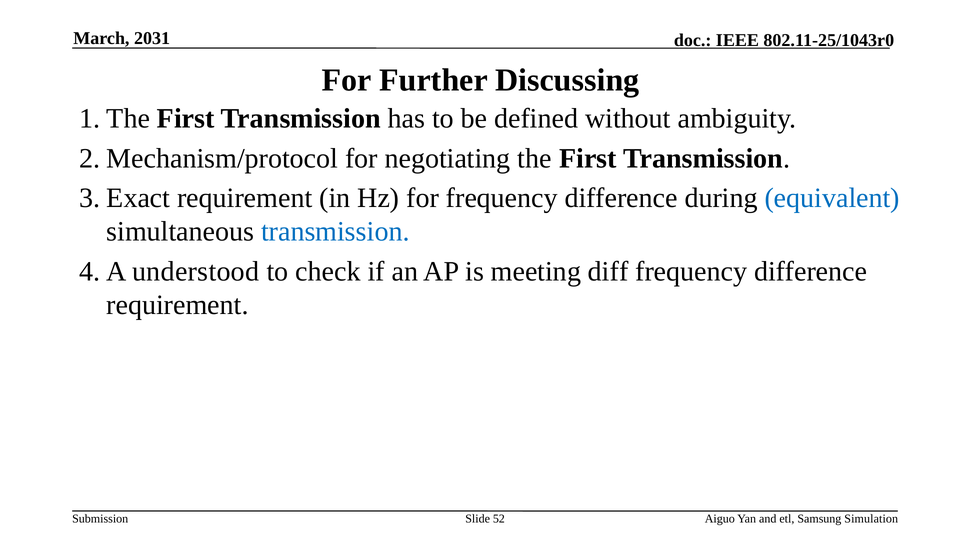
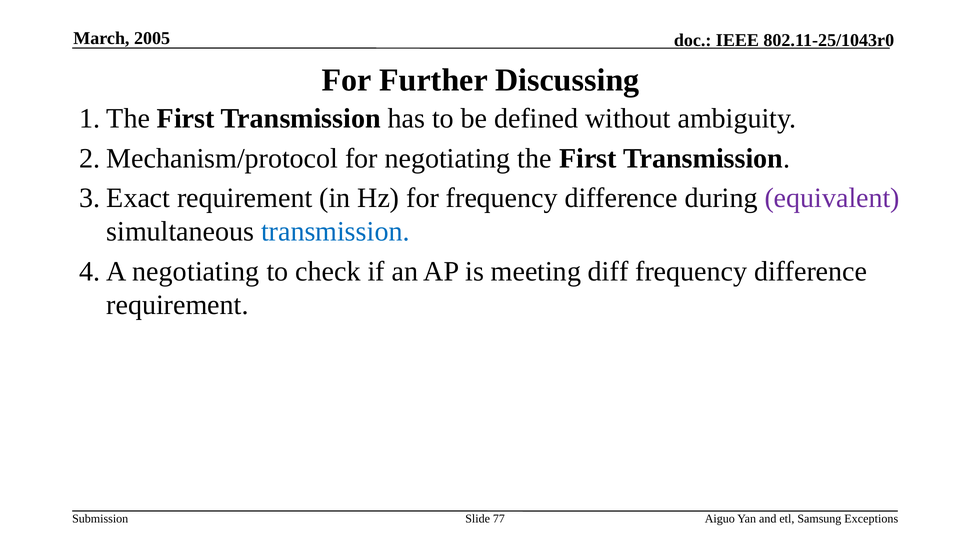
2031: 2031 -> 2005
equivalent colour: blue -> purple
understood at (196, 271): understood -> negotiating
52: 52 -> 77
Simulation: Simulation -> Exceptions
